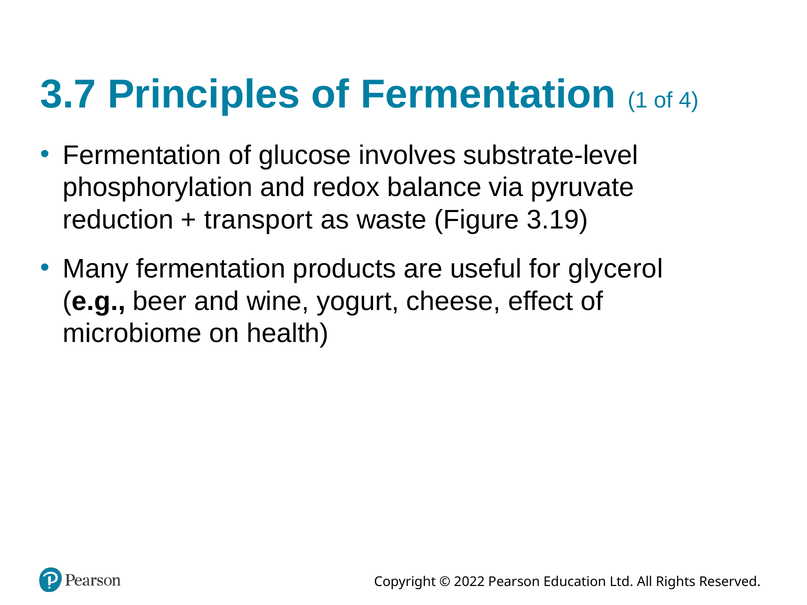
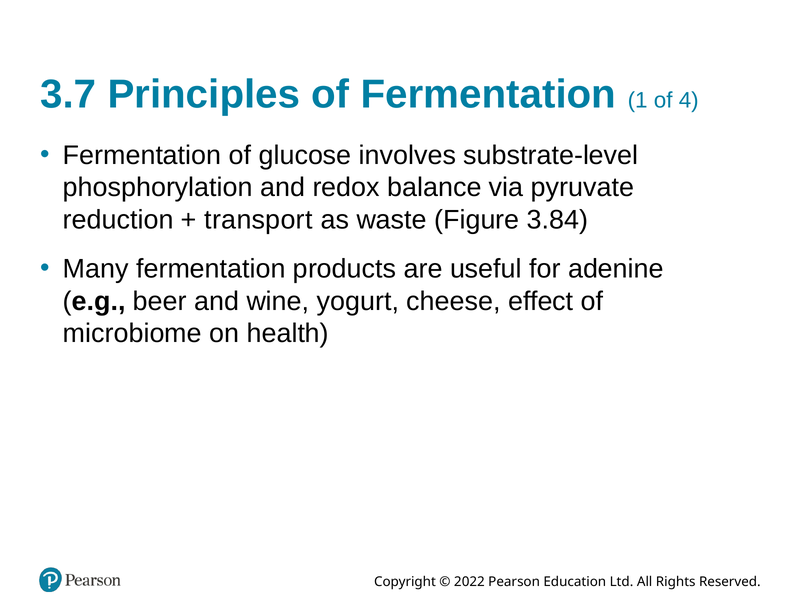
3.19: 3.19 -> 3.84
glycerol: glycerol -> adenine
